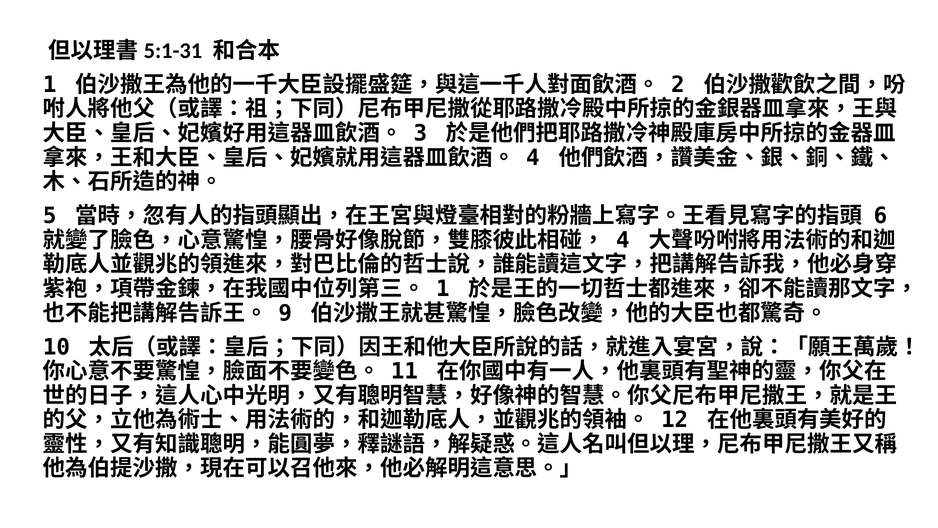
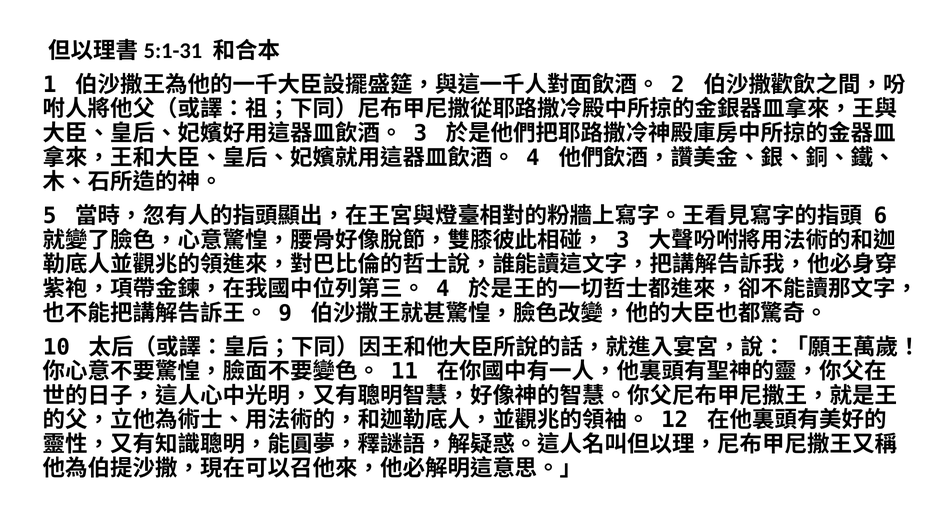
4 at (623, 240): 4 -> 3
1 at (443, 289): 1 -> 4
